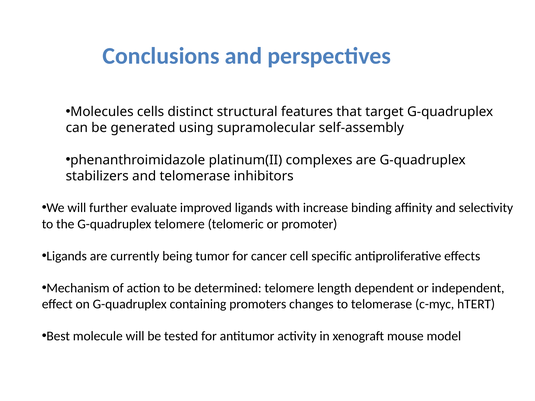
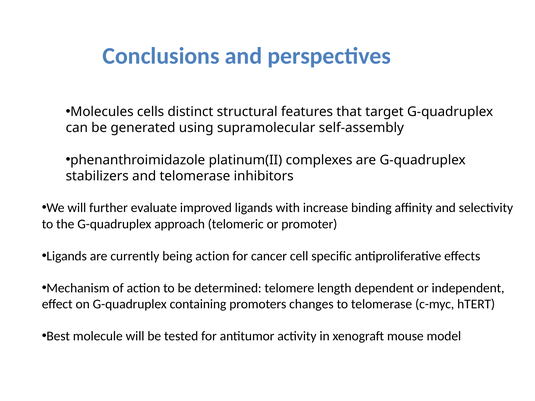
G-quadruplex telomere: telomere -> approach
being tumor: tumor -> action
